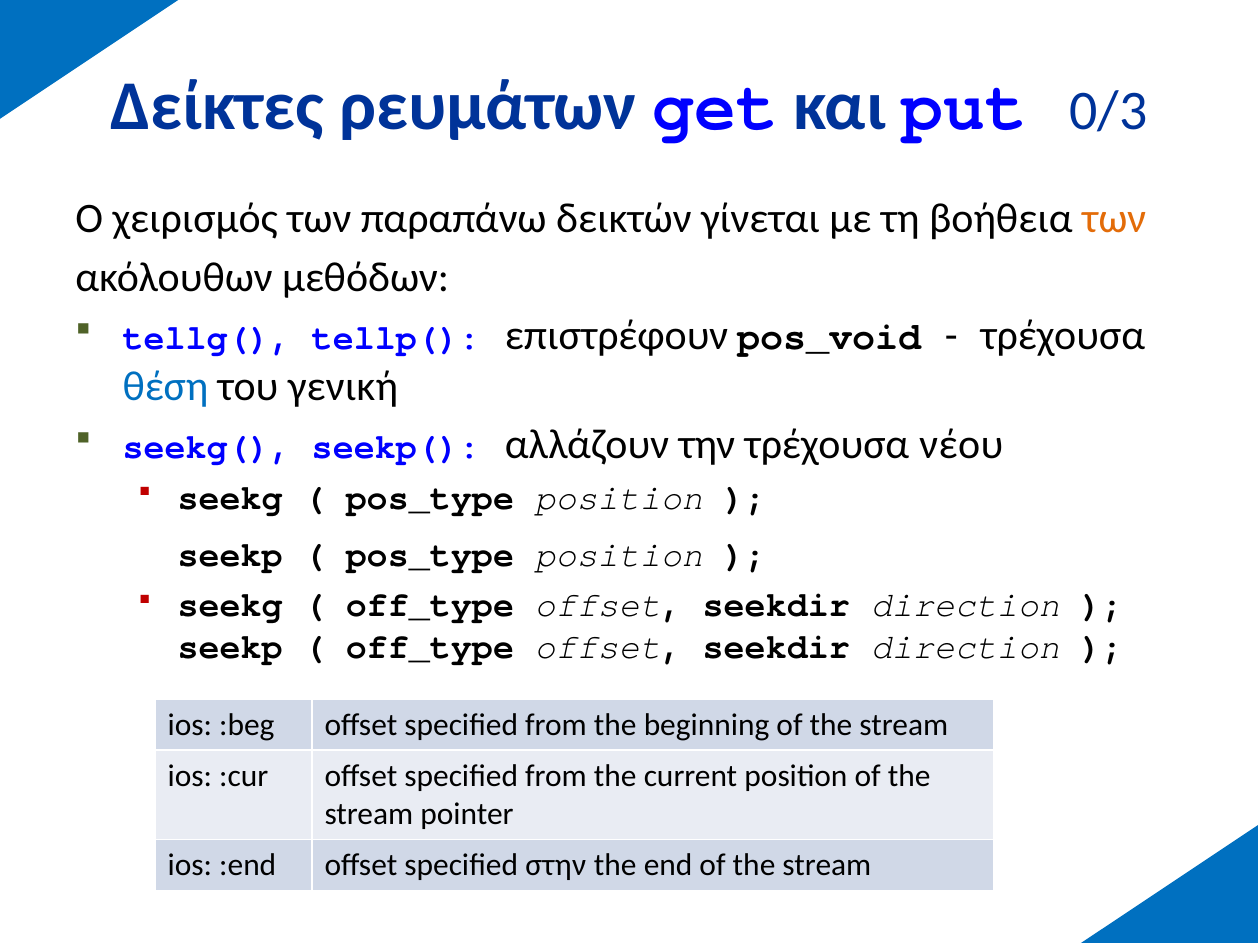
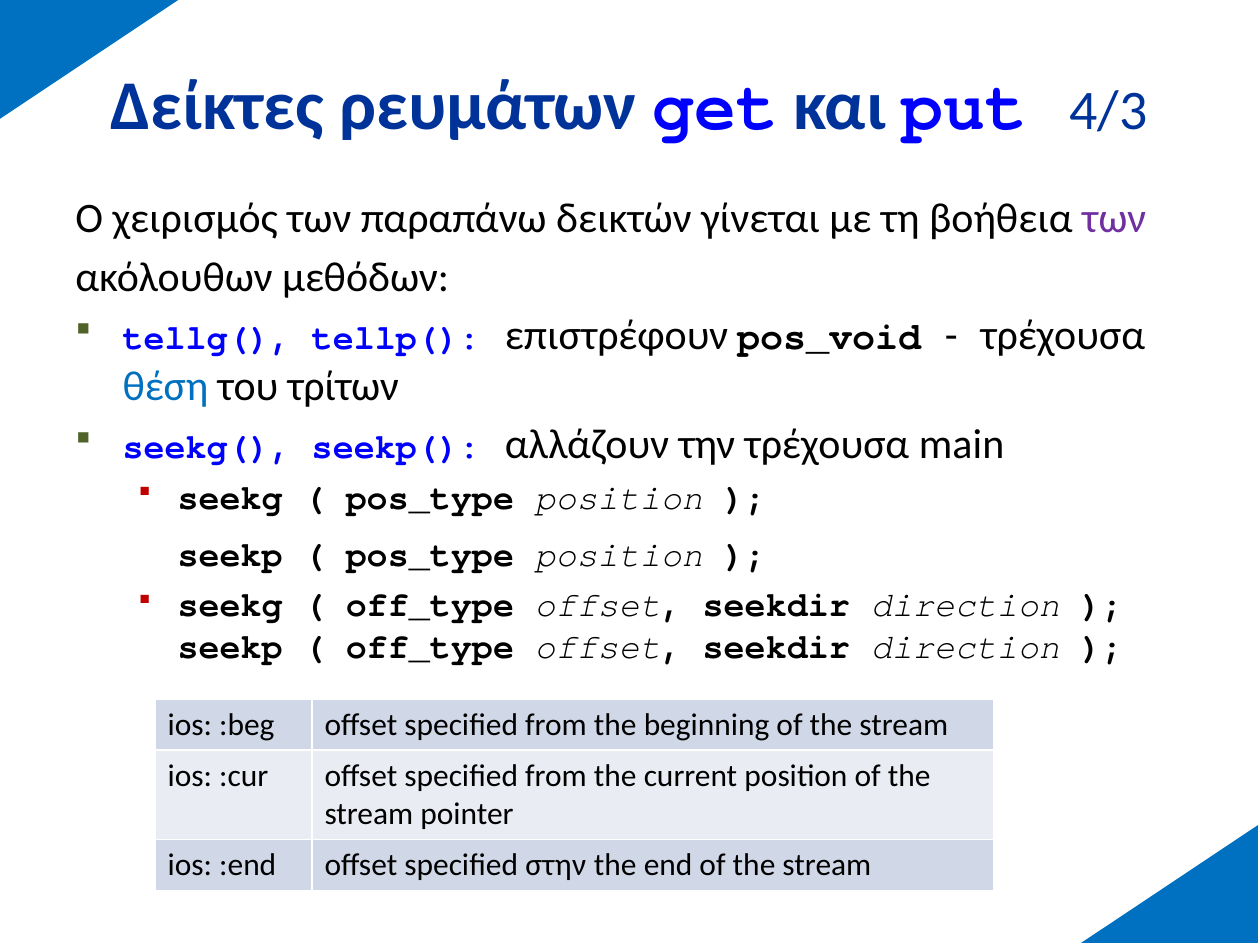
0/3: 0/3 -> 4/3
των at (1114, 219) colour: orange -> purple
γενική: γενική -> τρίτων
νέου: νέου -> main
